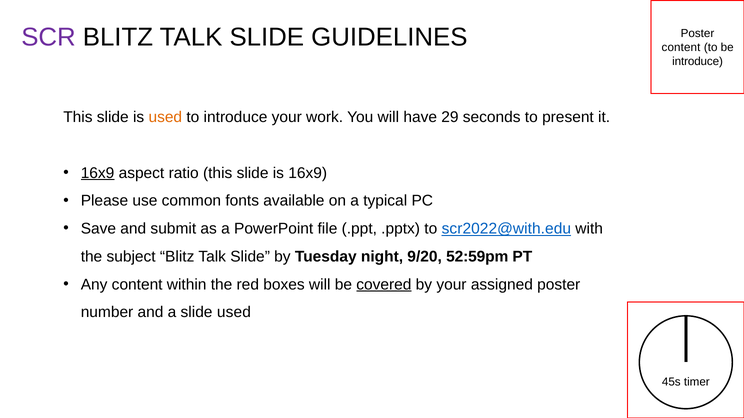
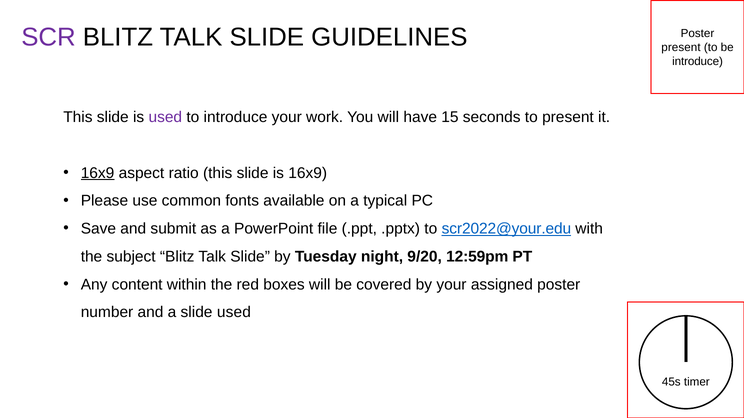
content at (681, 48): content -> present
used at (165, 117) colour: orange -> purple
29: 29 -> 15
scr2022@with.edu: scr2022@with.edu -> scr2022@your.edu
52:59pm: 52:59pm -> 12:59pm
covered underline: present -> none
